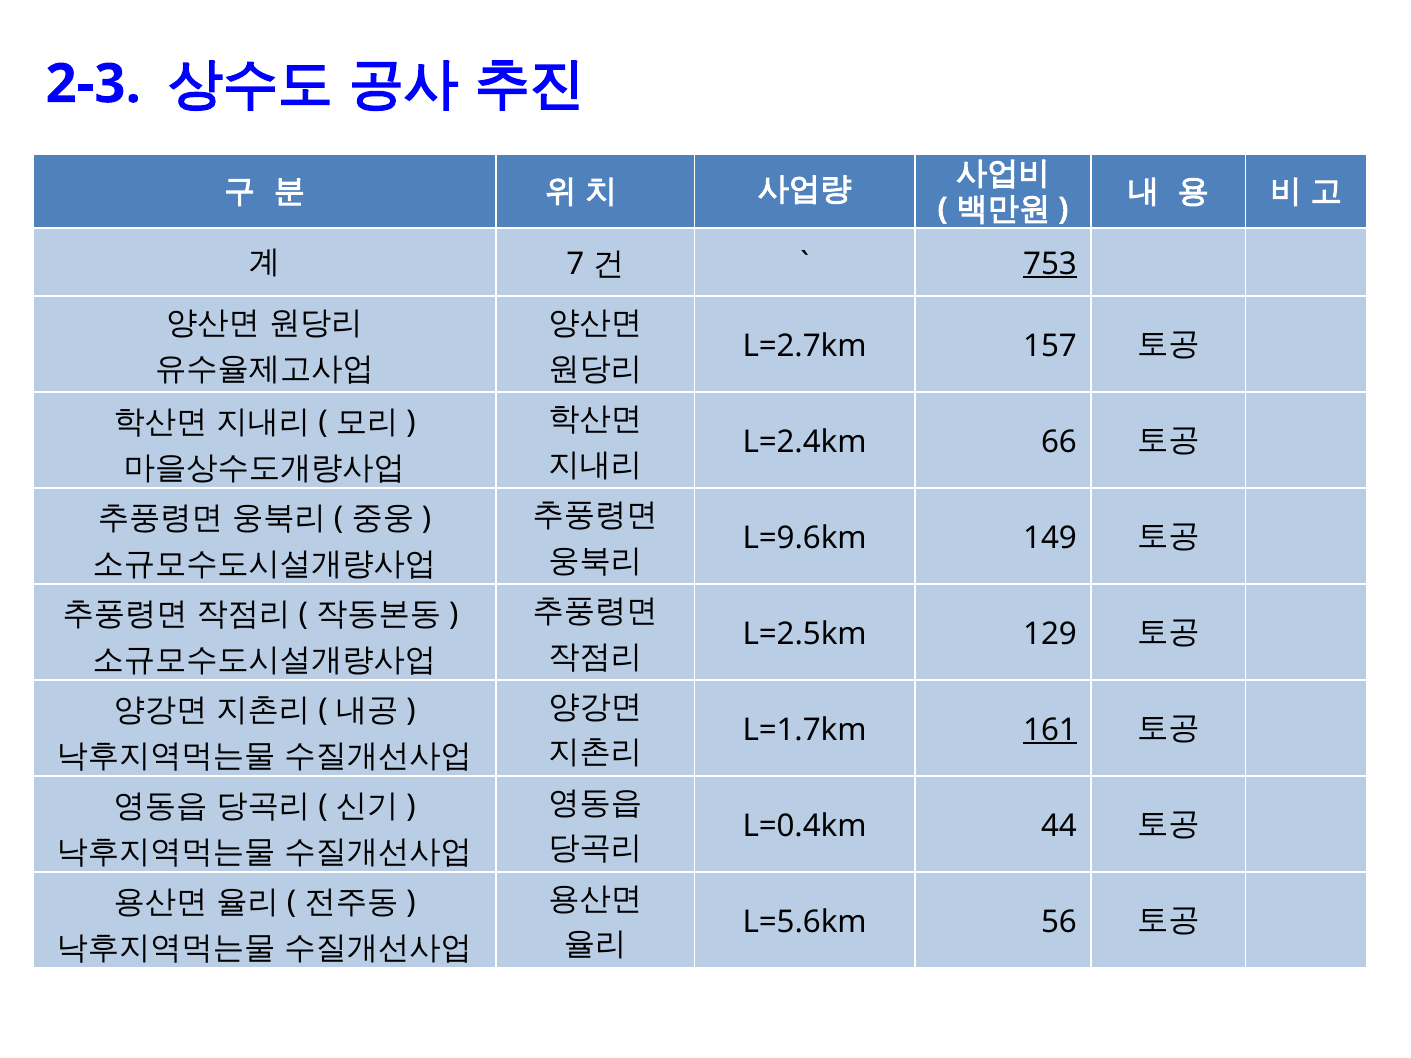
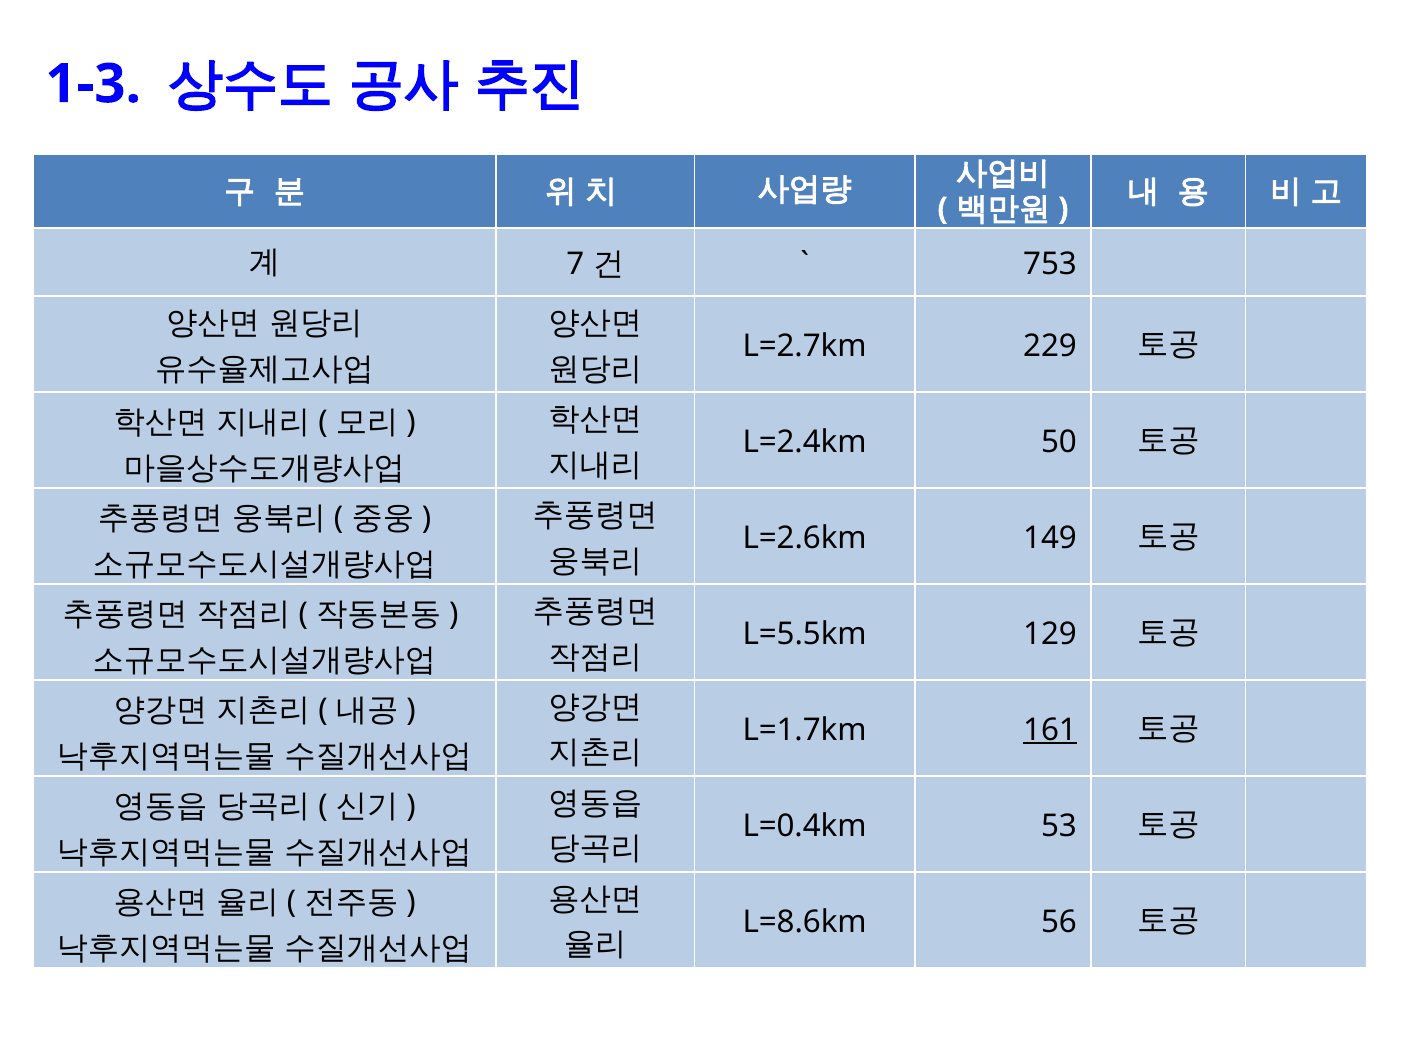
2-3: 2-3 -> 1-3
753 underline: present -> none
157: 157 -> 229
66: 66 -> 50
L=9.6km: L=9.6km -> L=2.6km
L=2.5km: L=2.5km -> L=5.5km
44: 44 -> 53
L=5.6km: L=5.6km -> L=8.6km
